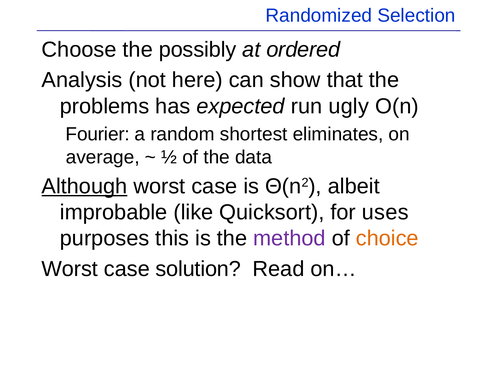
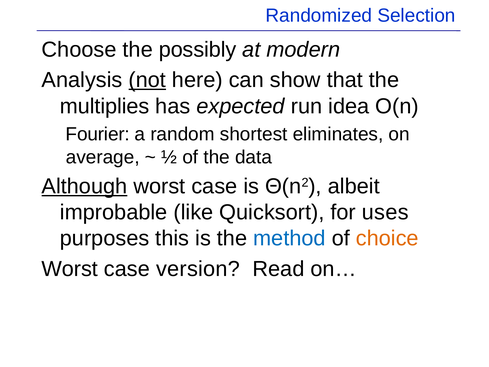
ordered: ordered -> modern
not underline: none -> present
problems: problems -> multiplies
ugly: ugly -> idea
method colour: purple -> blue
solution: solution -> version
